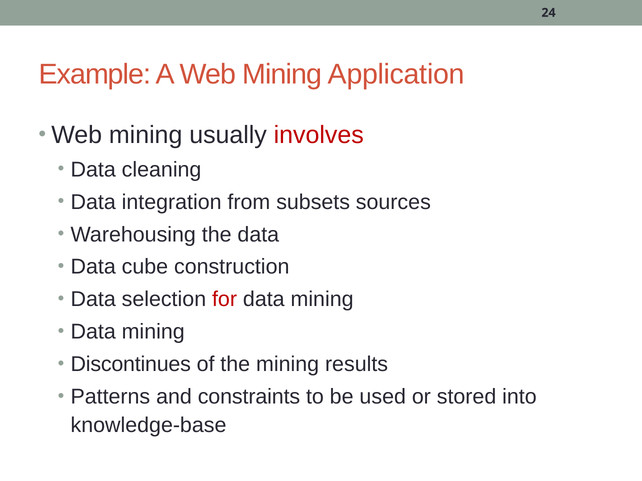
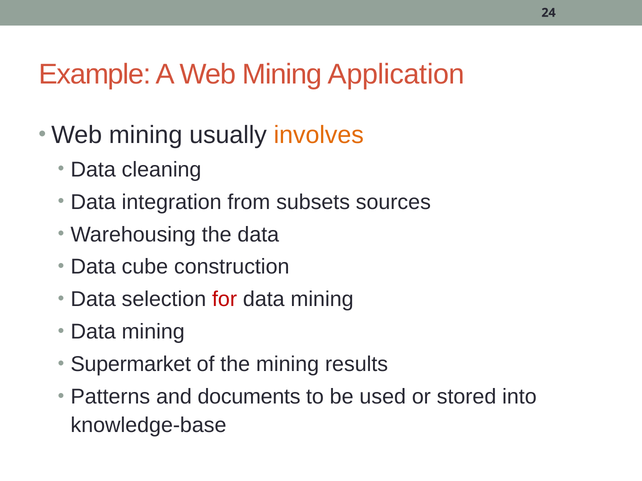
involves colour: red -> orange
Discontinues: Discontinues -> Supermarket
constraints: constraints -> documents
